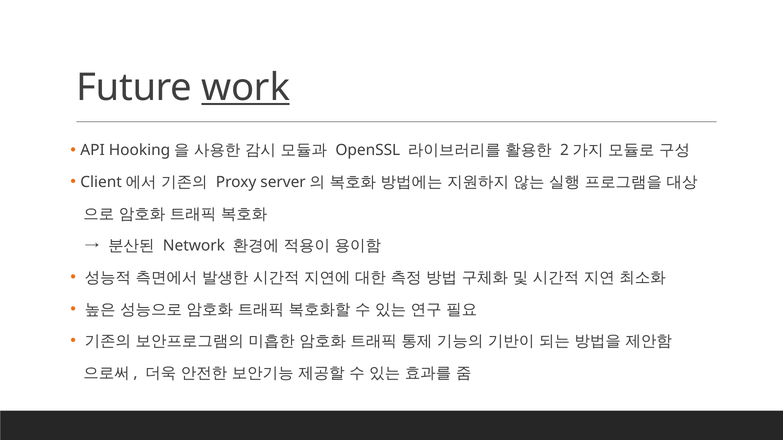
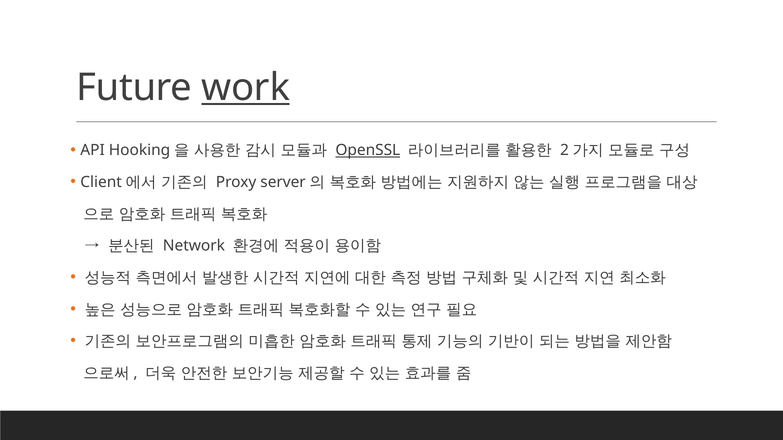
OpenSSL underline: none -> present
